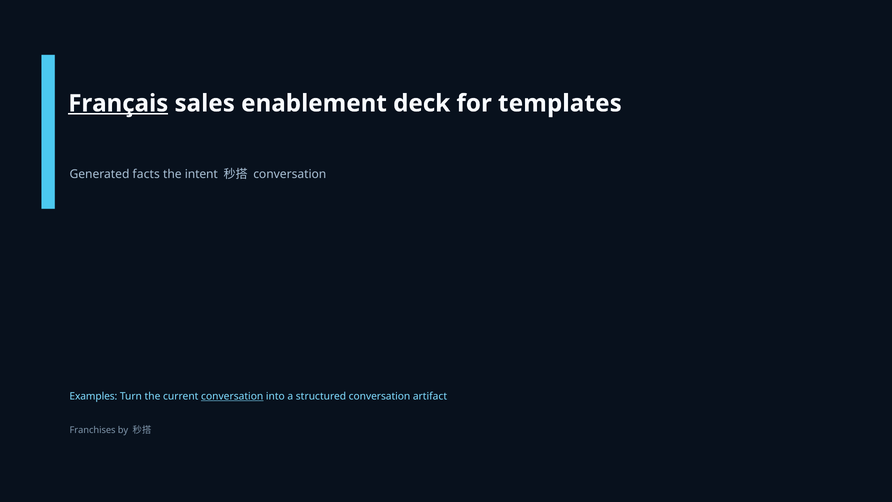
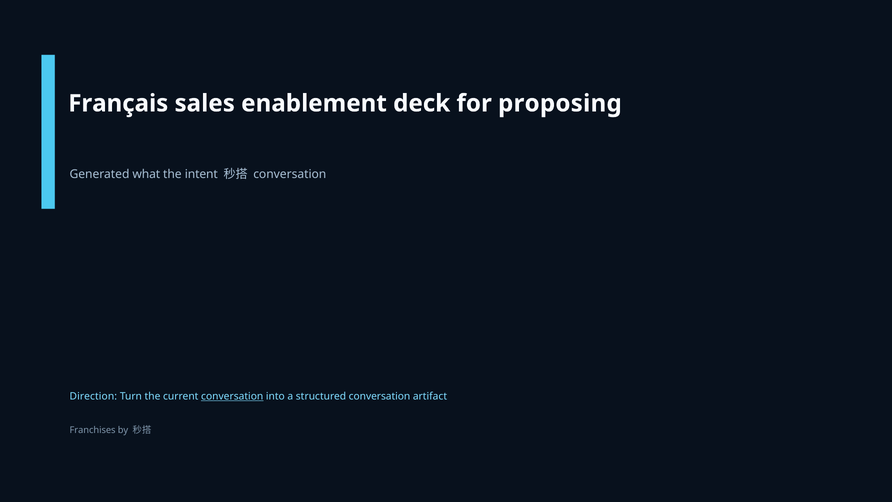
Français underline: present -> none
templates: templates -> proposing
facts: facts -> what
Examples: Examples -> Direction
